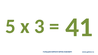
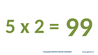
3: 3 -> 2
41: 41 -> 99
